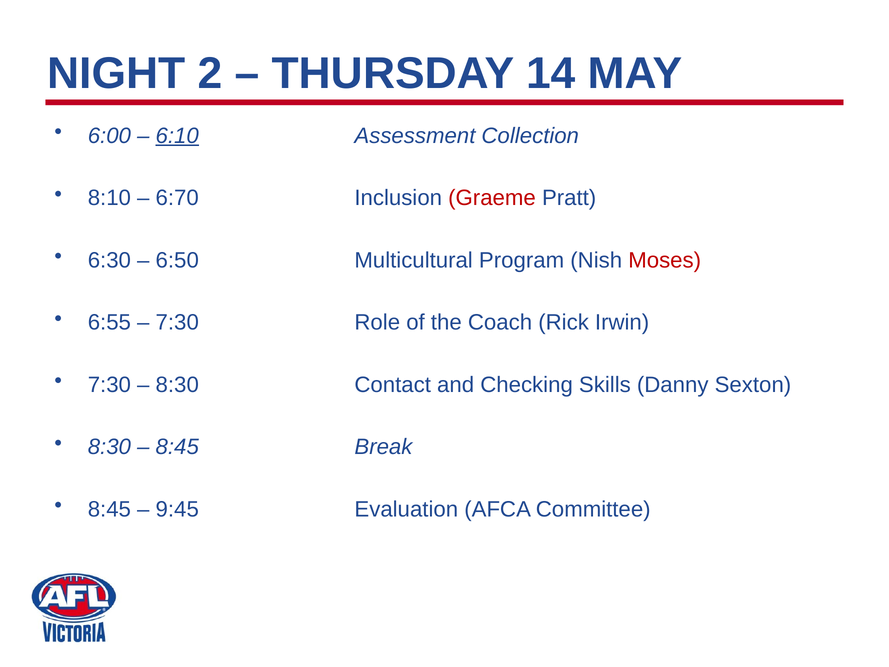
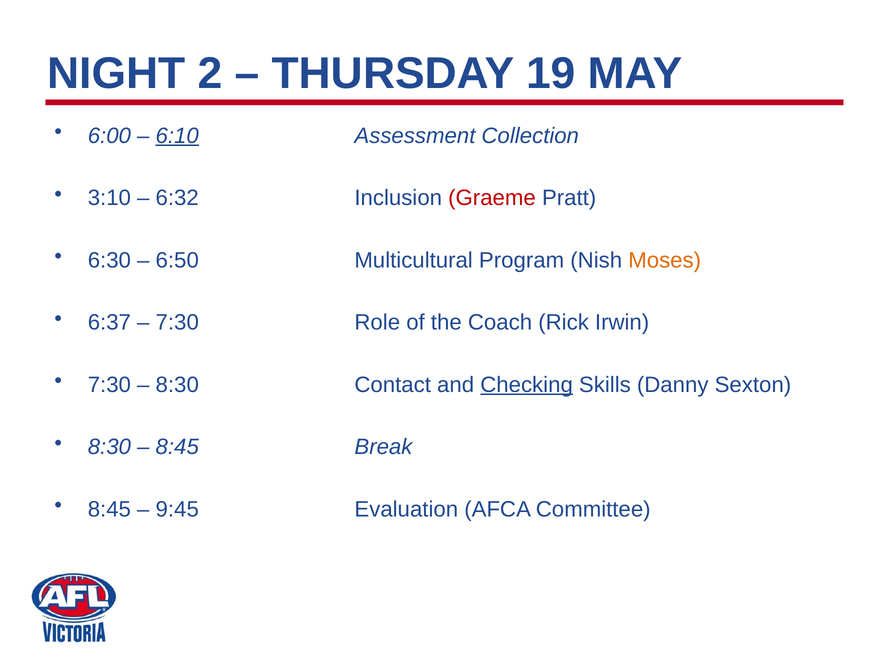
14: 14 -> 19
8:10: 8:10 -> 3:10
6:70: 6:70 -> 6:32
Moses colour: red -> orange
6:55: 6:55 -> 6:37
Checking underline: none -> present
